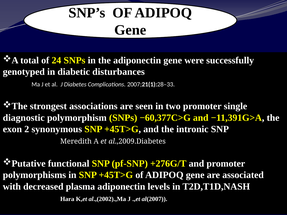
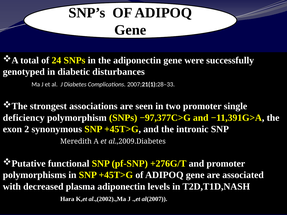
diagnostic: diagnostic -> deficiency
−60,377C>G: −60,377C>G -> −97,377C>G
